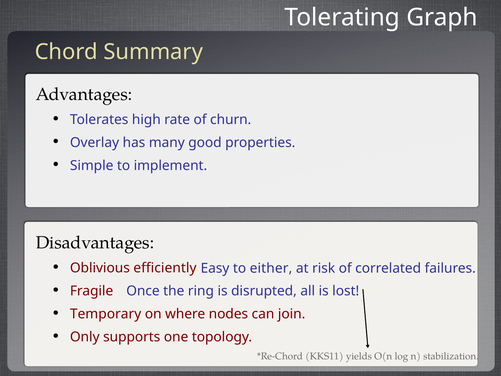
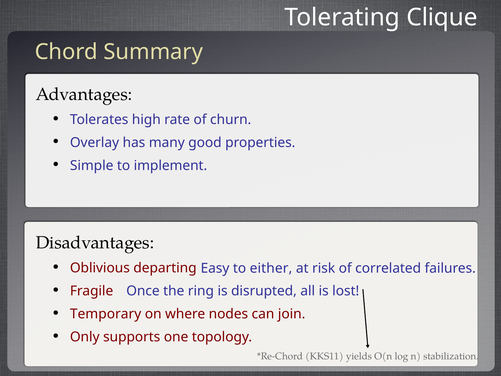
Graph: Graph -> Clique
efficiently: efficiently -> departing
